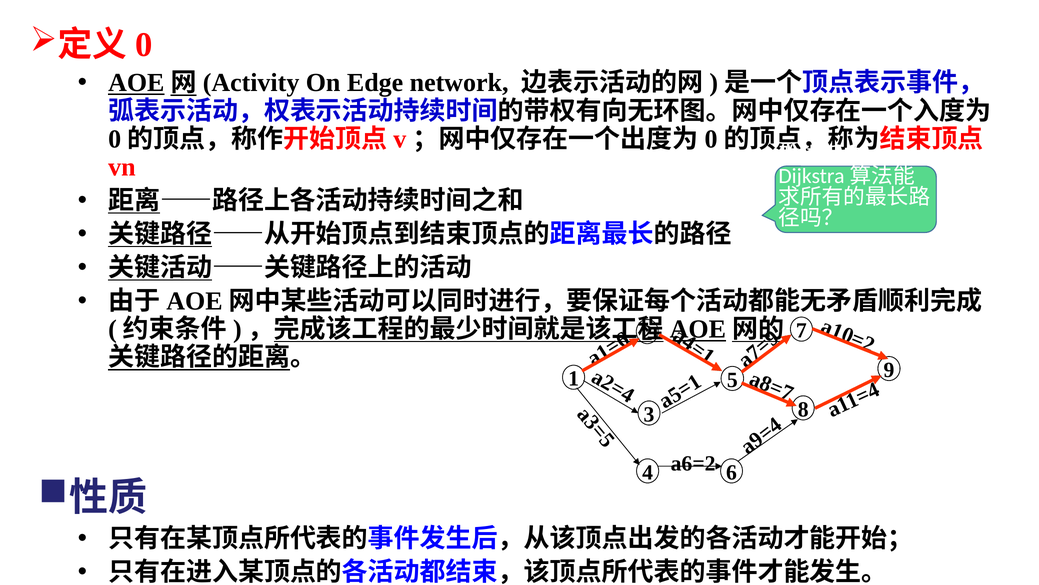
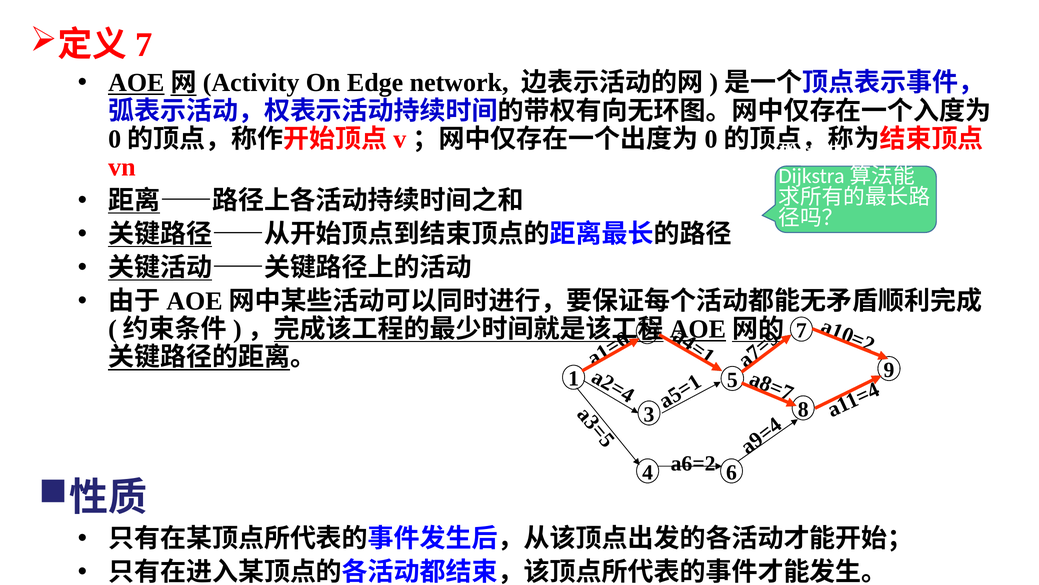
0 at (144, 45): 0 -> 7
